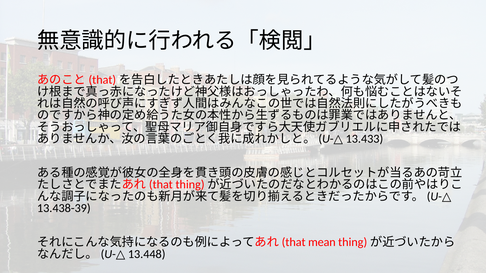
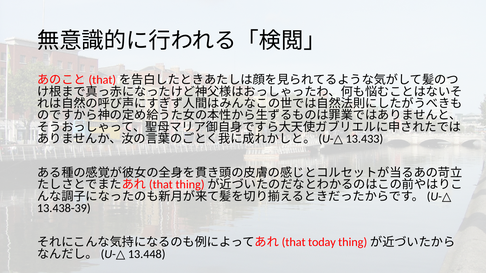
mean: mean -> today
